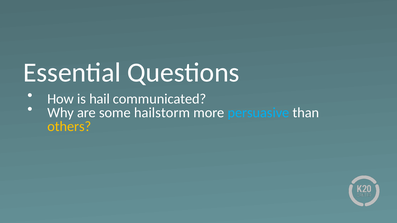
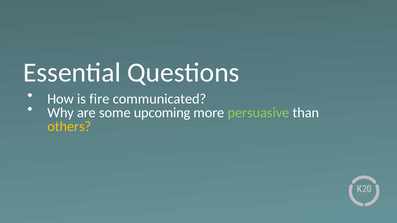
hail: hail -> fire
hailstorm: hailstorm -> upcoming
persuasive colour: light blue -> light green
